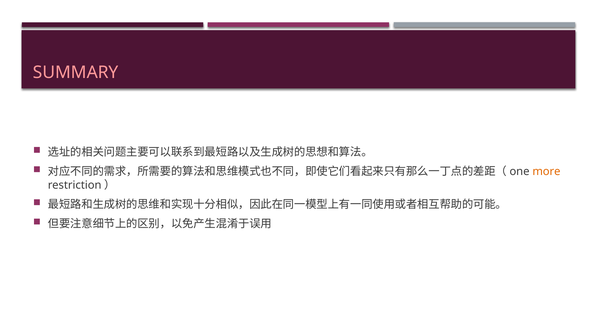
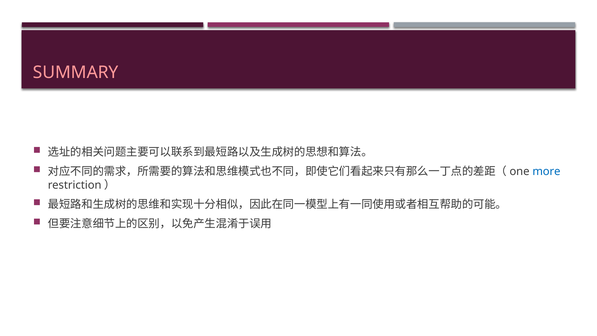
more colour: orange -> blue
